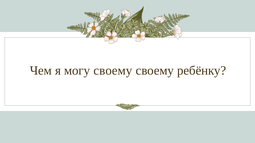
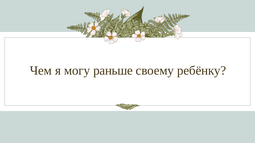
могу своему: своему -> раньше
